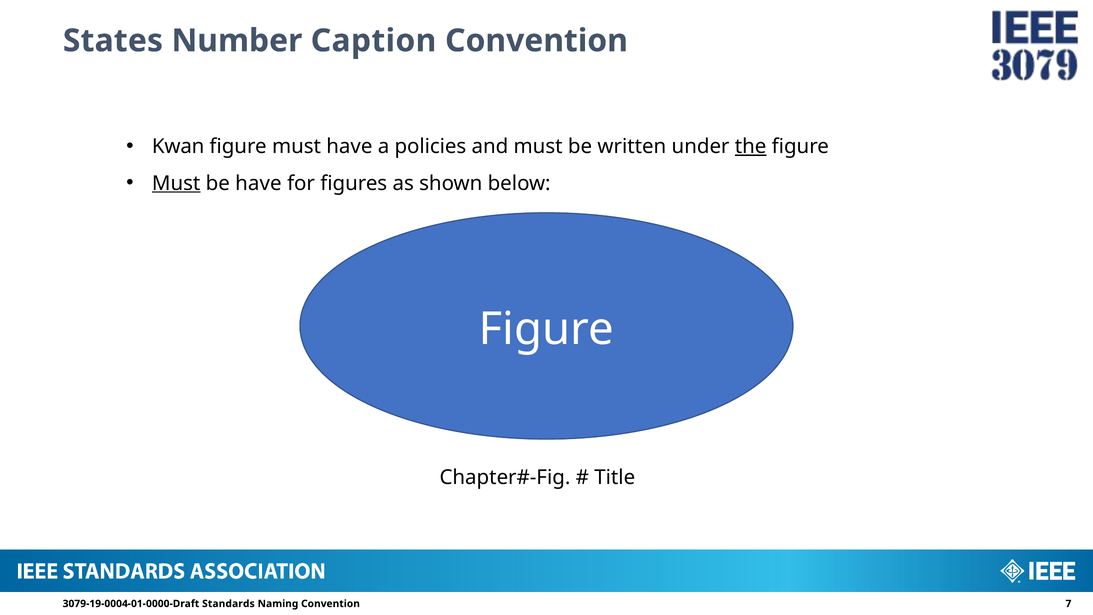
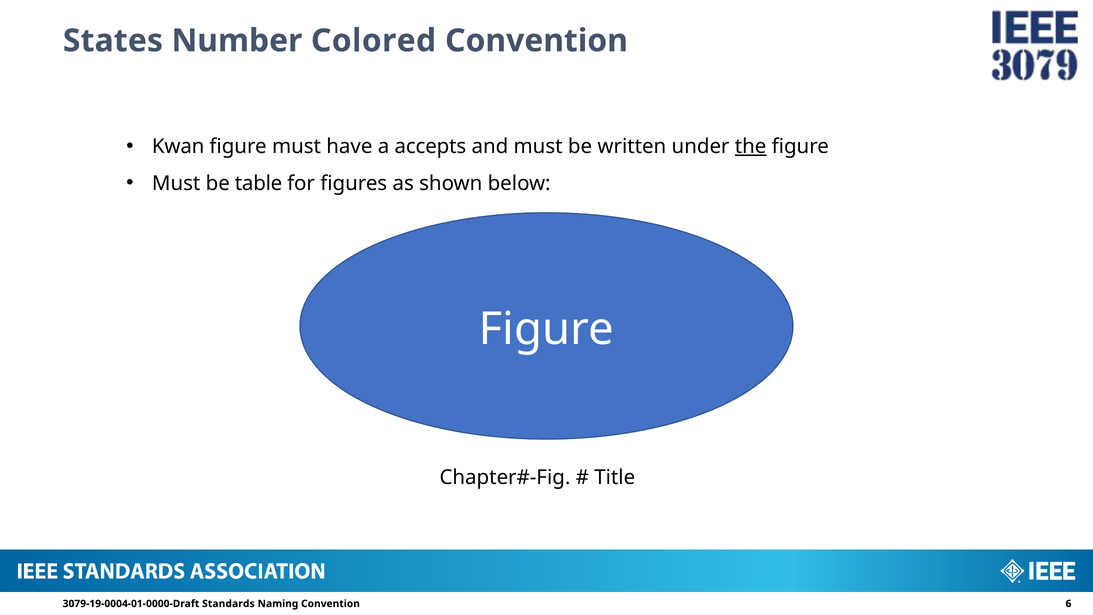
Caption: Caption -> Colored
policies: policies -> accepts
Must at (176, 183) underline: present -> none
be have: have -> table
7: 7 -> 6
